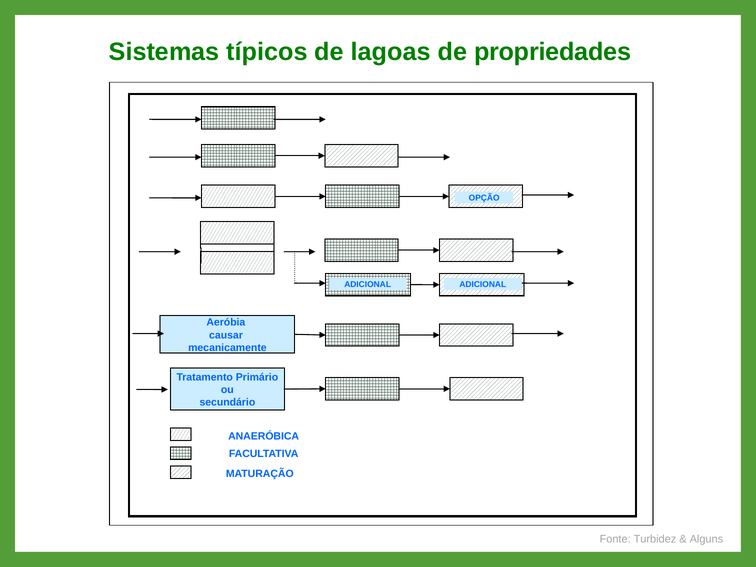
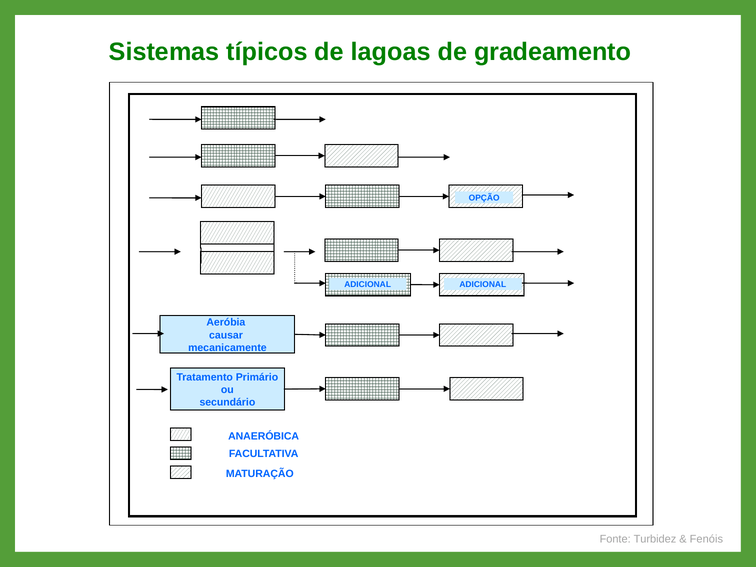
propriedades: propriedades -> gradeamento
Alguns: Alguns -> Fenóis
